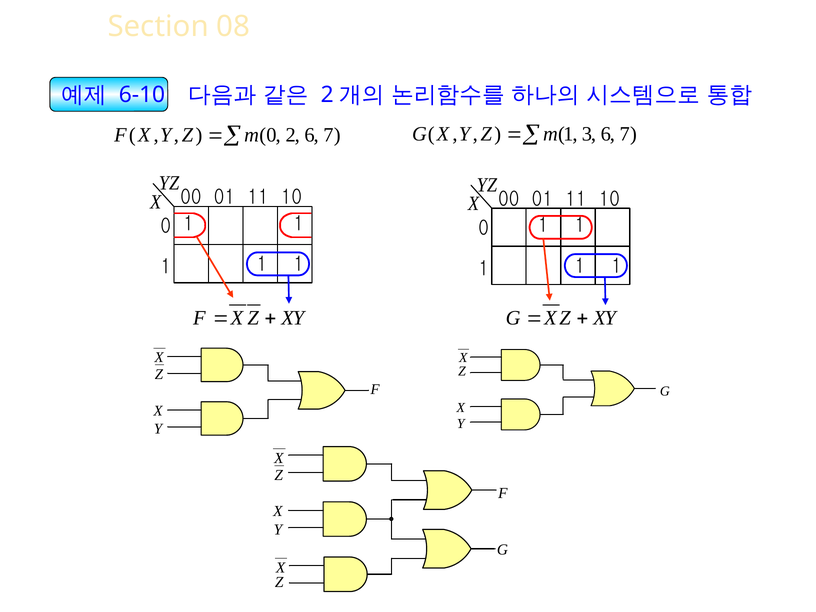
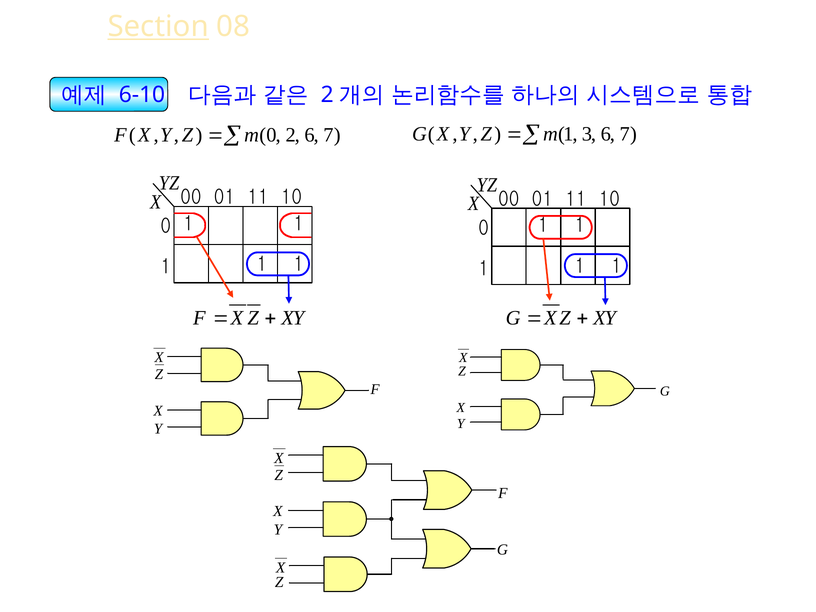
Section underline: none -> present
